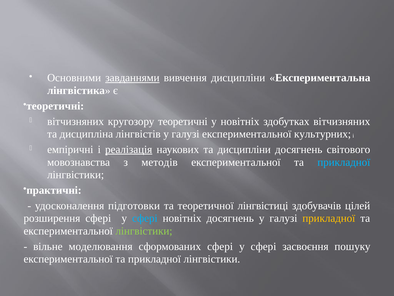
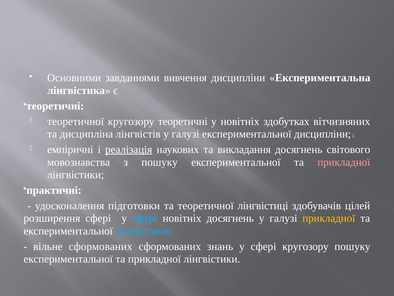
завданнями underline: present -> none
вітчизняних at (76, 121): вітчизняних -> теоретичної
експериментальної культурних: культурних -> дисципліни
та дисципліни: дисципліни -> викладання
з методів: методів -> пошуку
прикладної at (344, 162) colour: light blue -> pink
лінгвістики at (144, 231) colour: light green -> light blue
вільне моделювання: моделювання -> сформованих
сформованих сфері: сфері -> знань
сфері засвоєння: засвоєння -> кругозору
